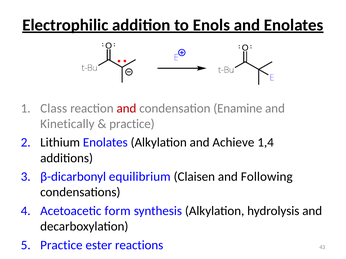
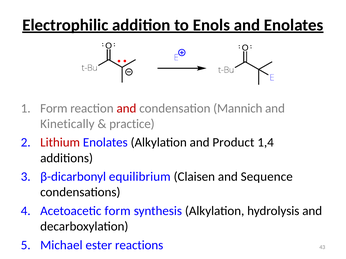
Class at (54, 108): Class -> Form
Enamine: Enamine -> Mannich
Lithium colour: black -> red
Achieve: Achieve -> Product
Following: Following -> Sequence
Practice at (61, 245): Practice -> Michael
